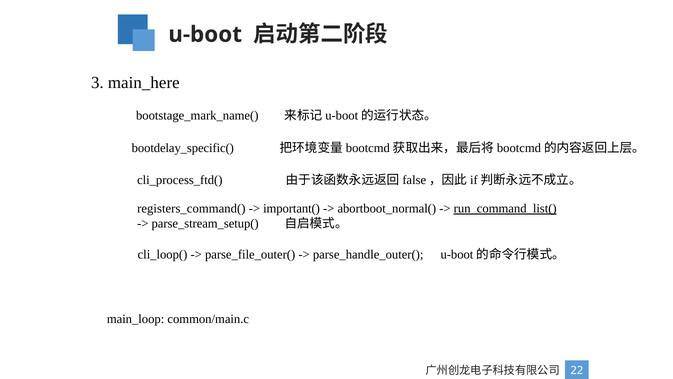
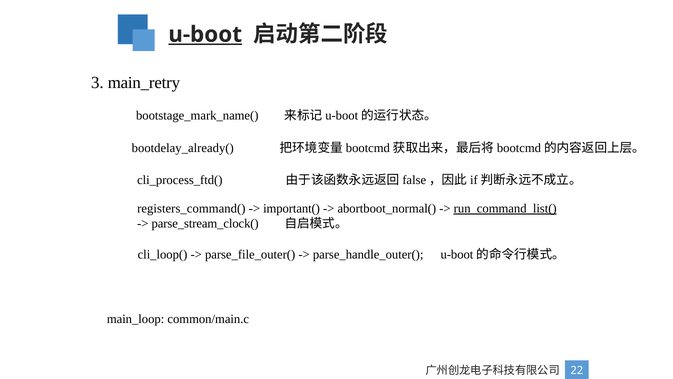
u-boot underline: none -> present
main_here: main_here -> main_retry
bootdelay_specific(: bootdelay_specific( -> bootdelay_already(
parse_stream_setup(: parse_stream_setup( -> parse_stream_clock(
